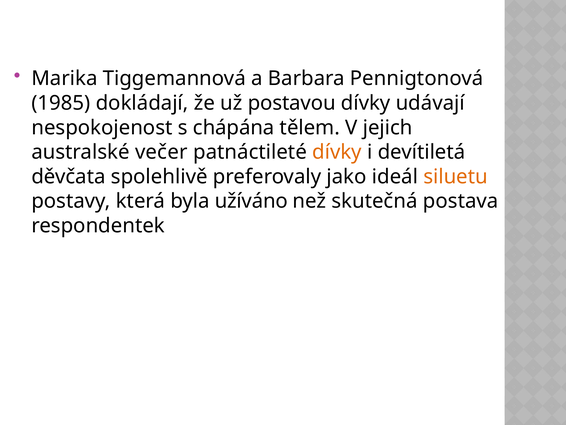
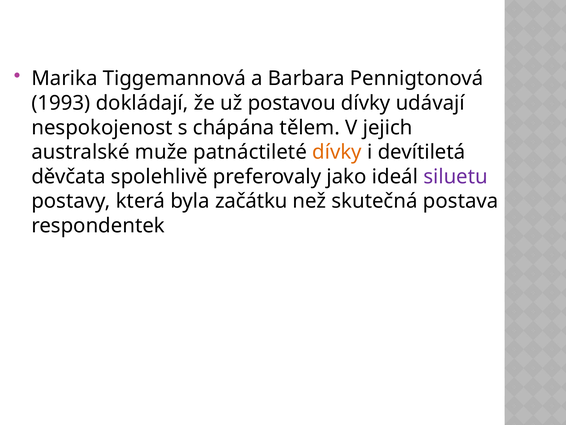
1985: 1985 -> 1993
večer: večer -> muže
siluetu colour: orange -> purple
užíváno: užíváno -> začátku
